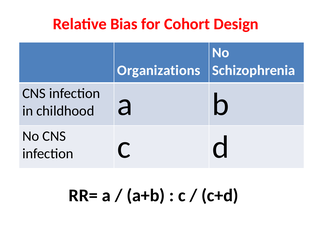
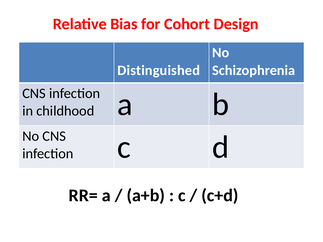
Organizations: Organizations -> Distinguished
